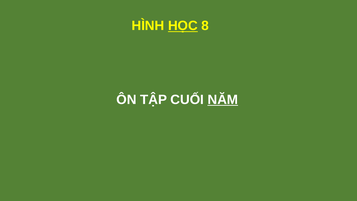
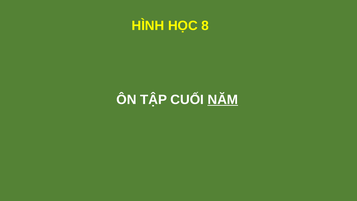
HỌC underline: present -> none
